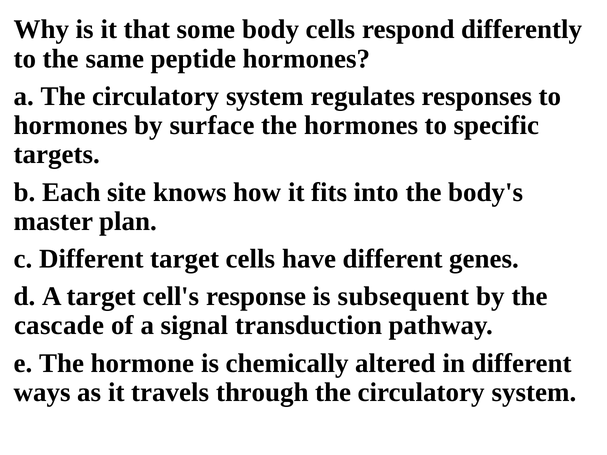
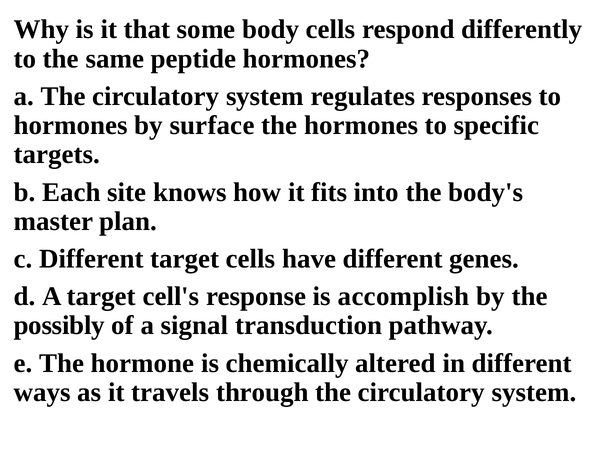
subsequent: subsequent -> accomplish
cascade: cascade -> possibly
